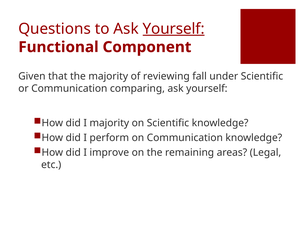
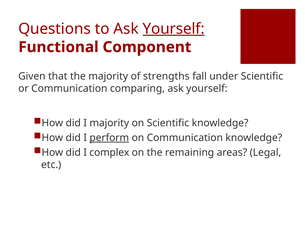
reviewing: reviewing -> strengths
perform underline: none -> present
improve: improve -> complex
